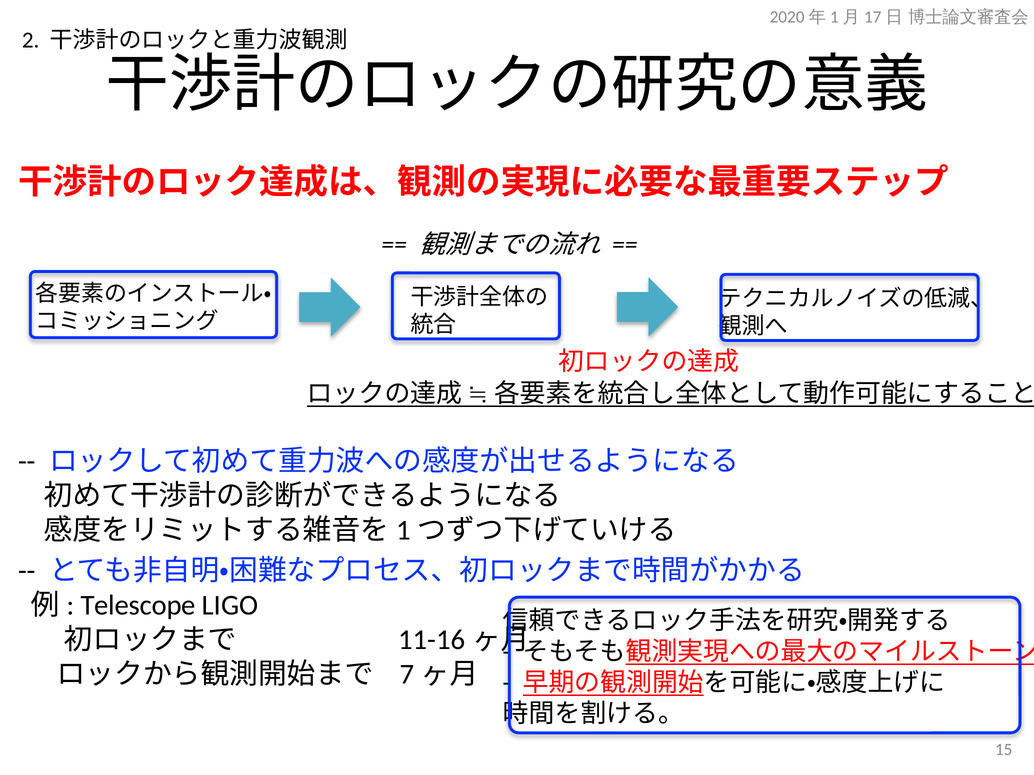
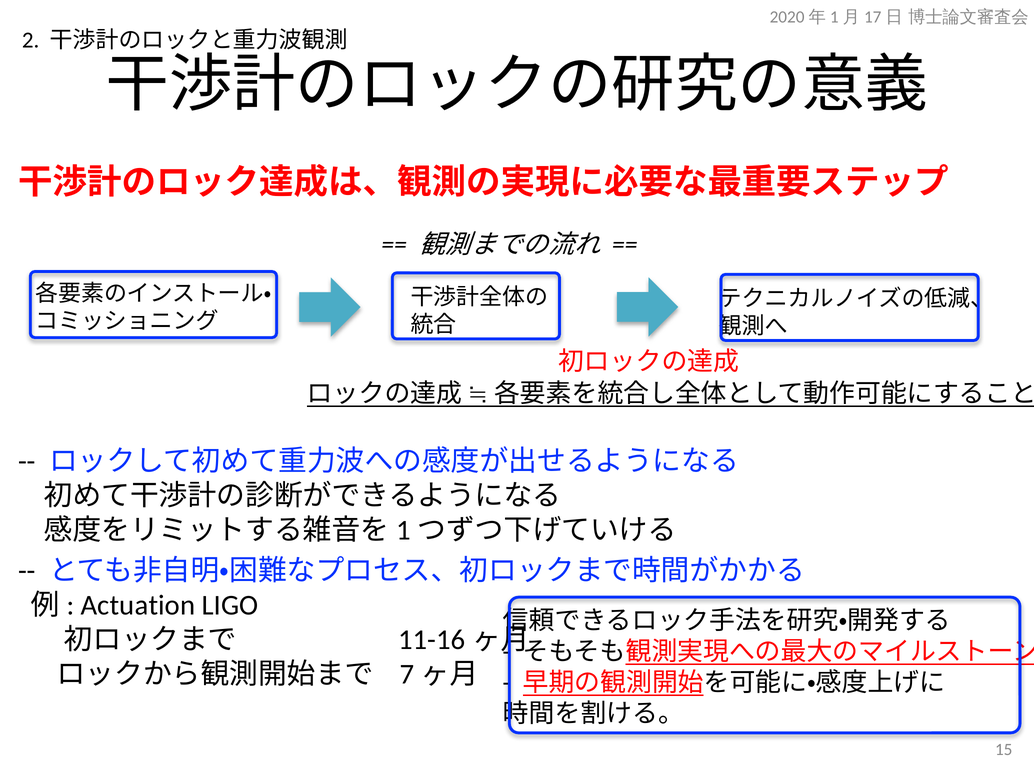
Telescope: Telescope -> Actuation
